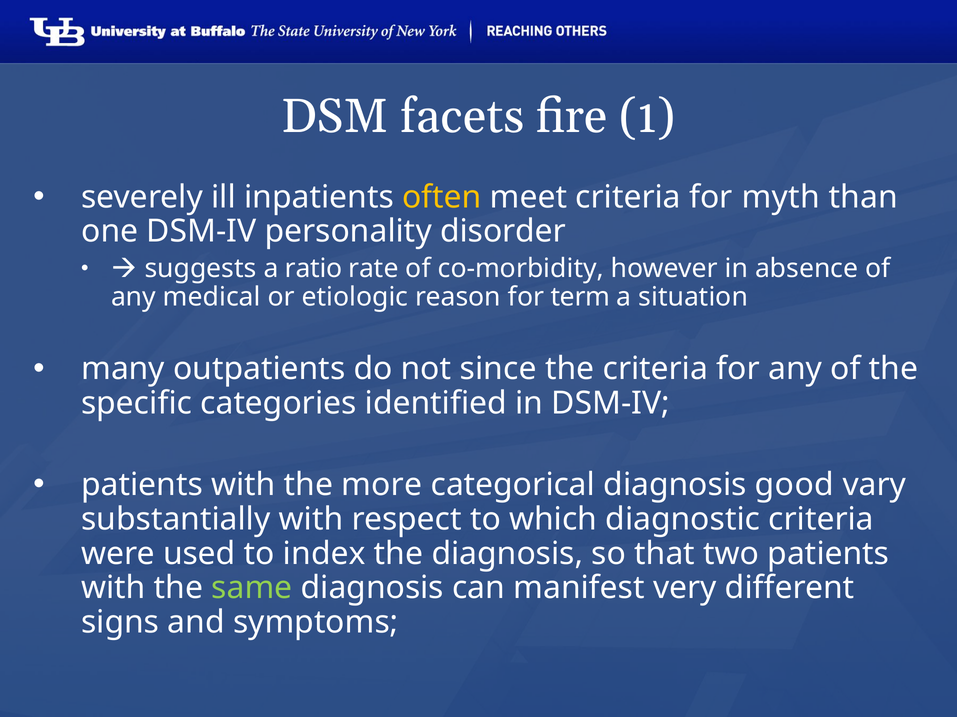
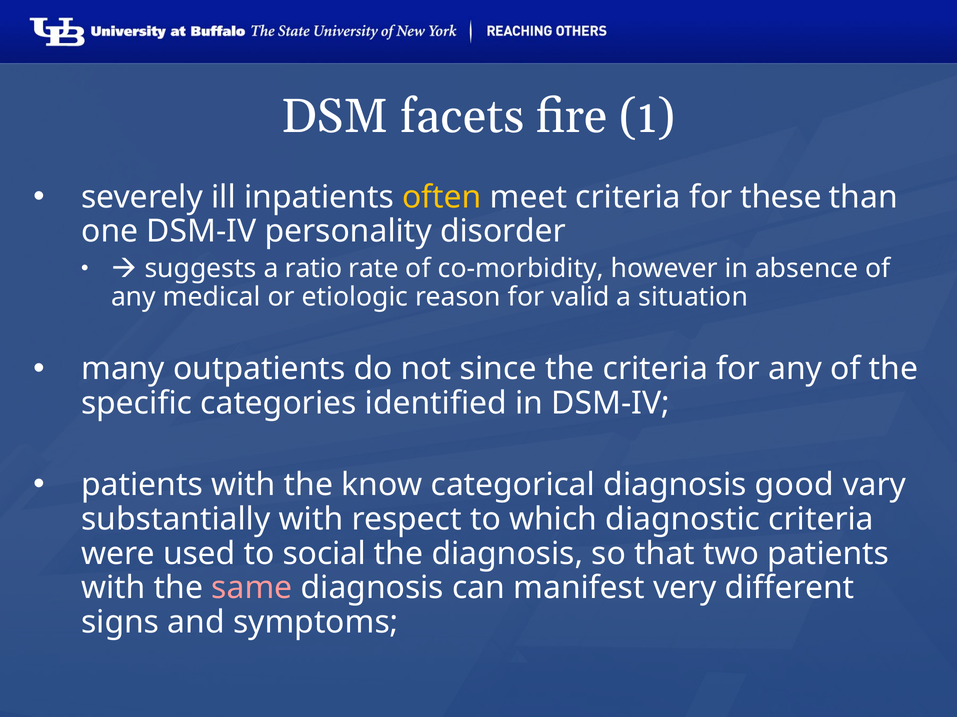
myth: myth -> these
term: term -> valid
more: more -> know
index: index -> social
same colour: light green -> pink
